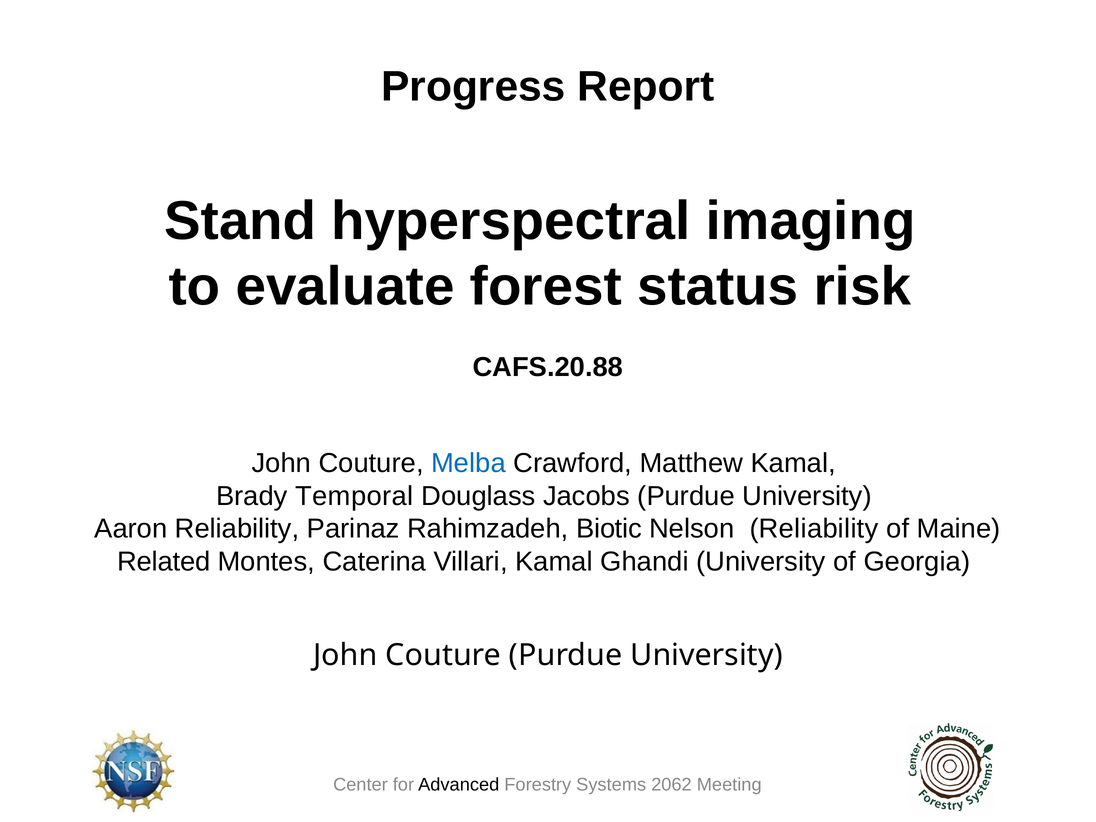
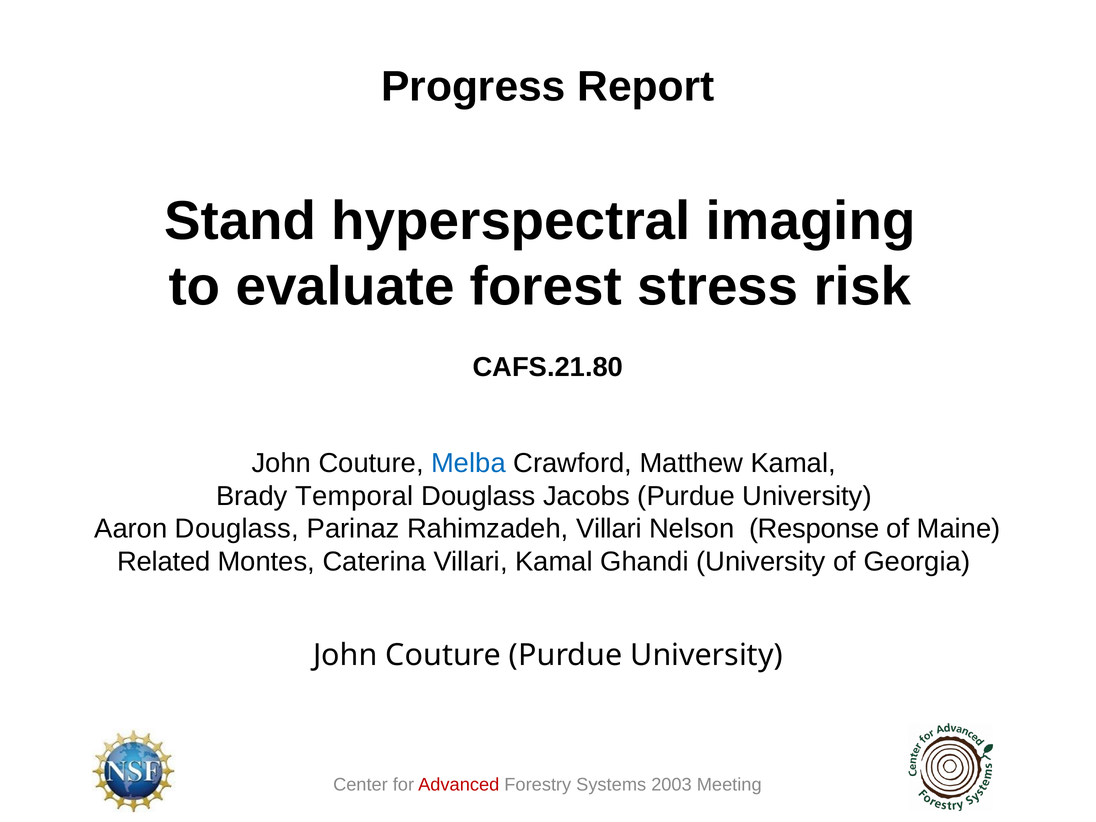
status: status -> stress
CAFS.20.88: CAFS.20.88 -> CAFS.21.80
Aaron Reliability: Reliability -> Douglass
Rahimzadeh Biotic: Biotic -> Villari
Nelson Reliability: Reliability -> Response
Advanced colour: black -> red
2062: 2062 -> 2003
